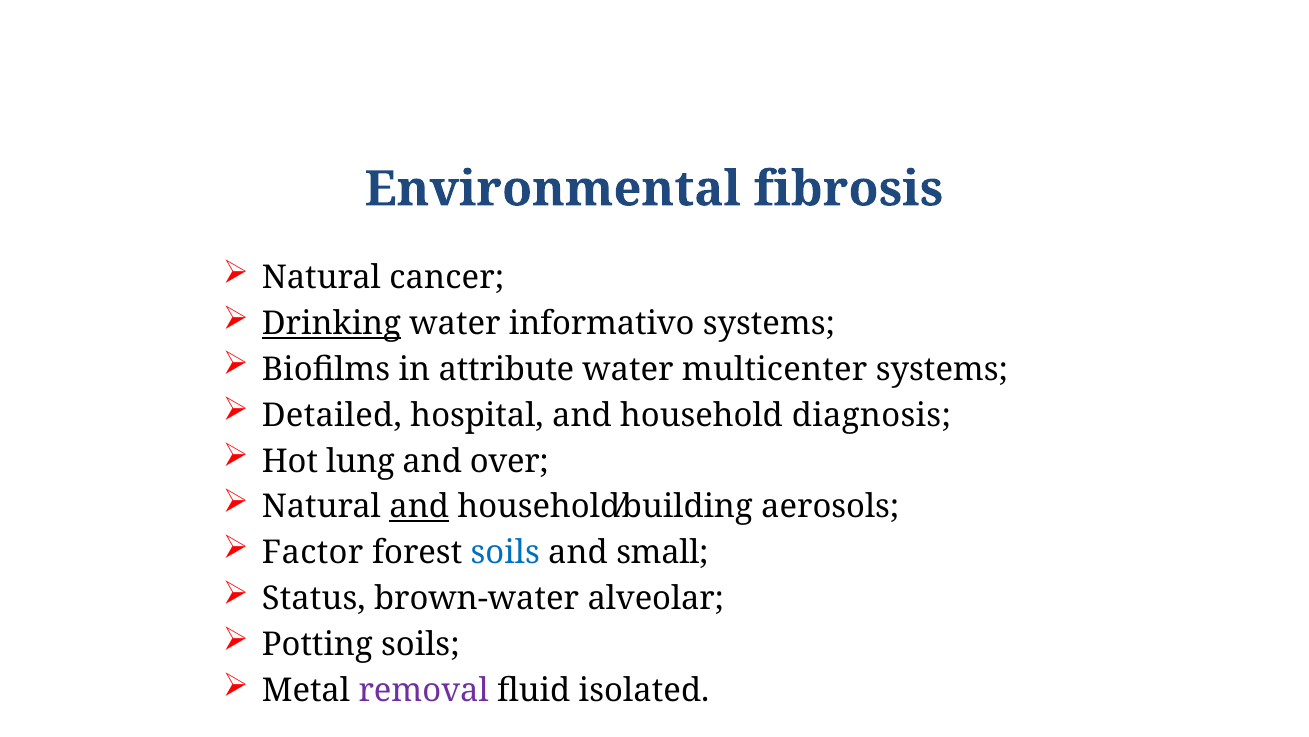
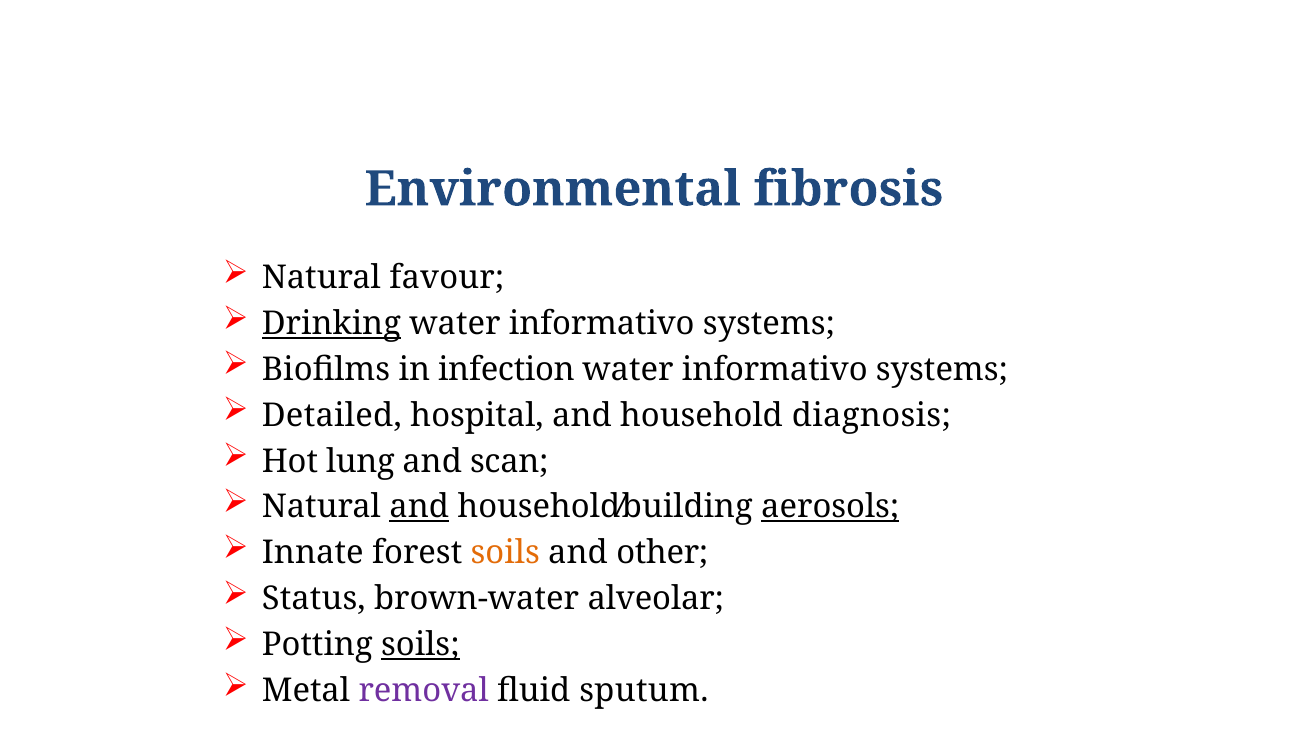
cancer: cancer -> favour
attribute: attribute -> infection
multicenter at (775, 369): multicenter -> informativo
over: over -> scan
aerosols underline: none -> present
Factor: Factor -> Innate
soils at (505, 553) colour: blue -> orange
small: small -> other
soils at (420, 644) underline: none -> present
isolated: isolated -> sputum
